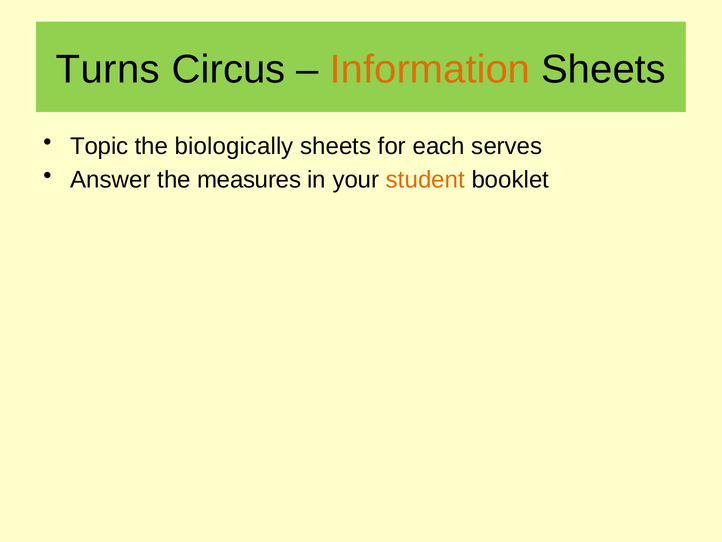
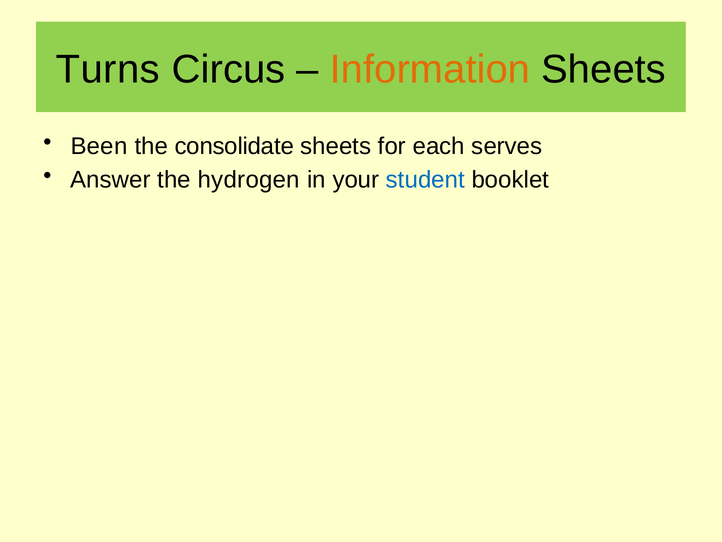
Topic: Topic -> Been
biologically: biologically -> consolidate
measures: measures -> hydrogen
student colour: orange -> blue
